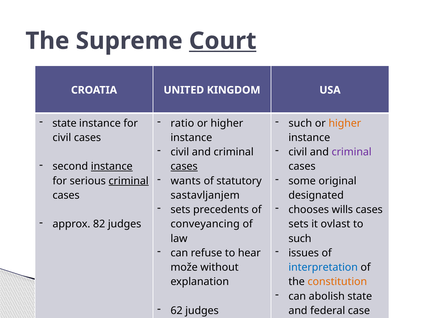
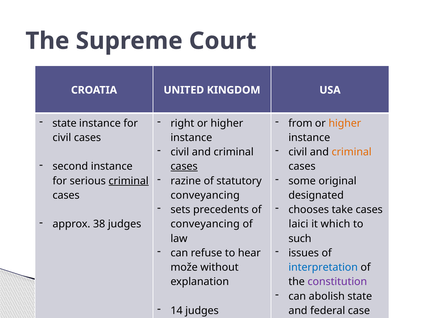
Court underline: present -> none
ratio: ratio -> right
such at (300, 123): such -> from
criminal at (352, 152) colour: purple -> orange
instance at (112, 166) underline: present -> none
wants: wants -> razine
sastavljanjem at (205, 195): sastavljanjem -> conveyancing
wills: wills -> take
82: 82 -> 38
sets at (299, 224): sets -> laici
ovlast: ovlast -> which
constitution colour: orange -> purple
62: 62 -> 14
